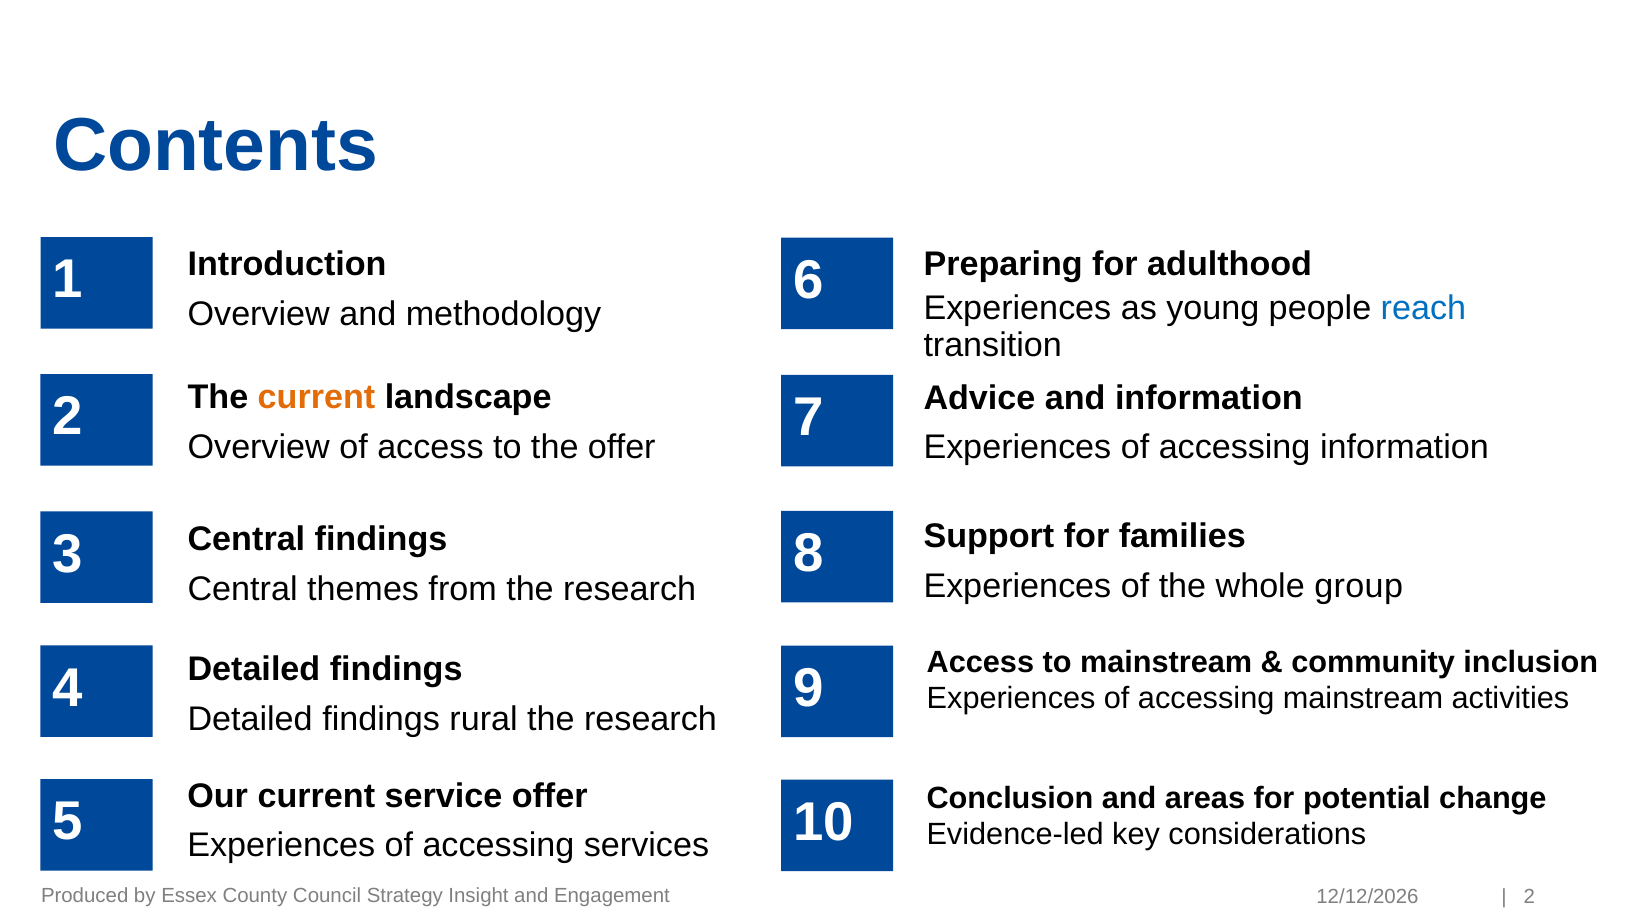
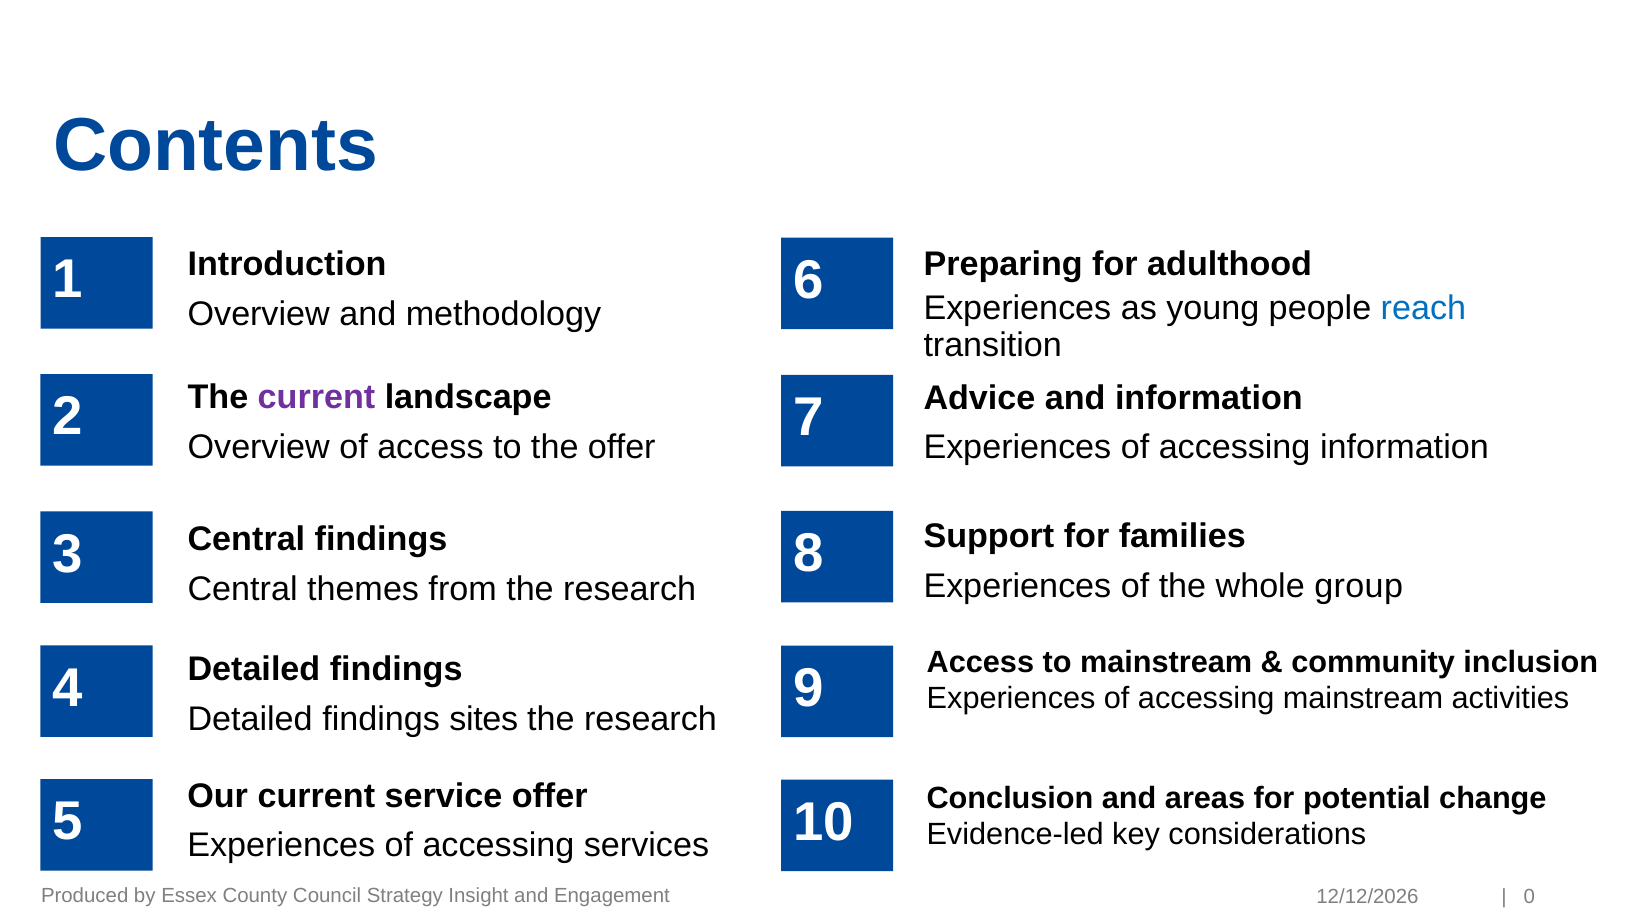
current at (317, 397) colour: orange -> purple
rural: rural -> sites
2 at (1529, 896): 2 -> 0
